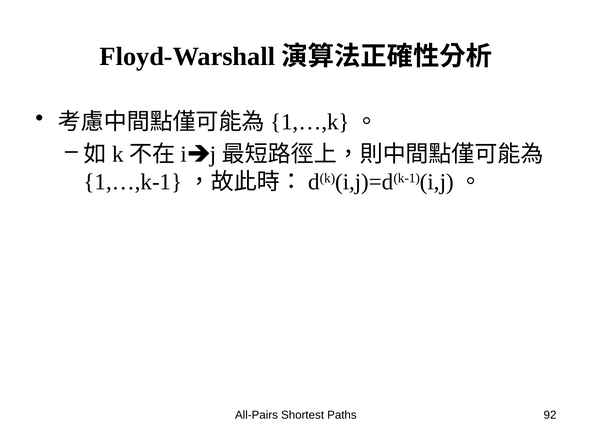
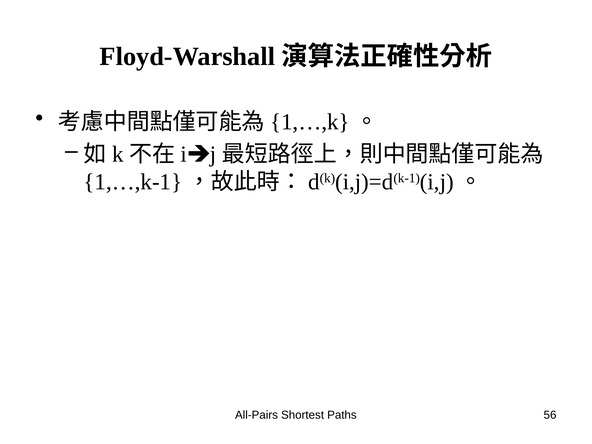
92: 92 -> 56
